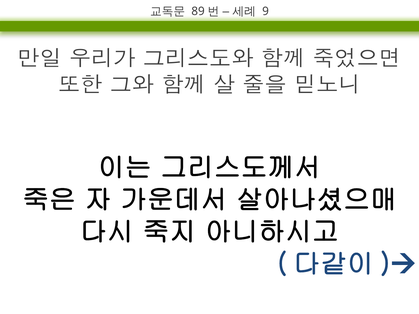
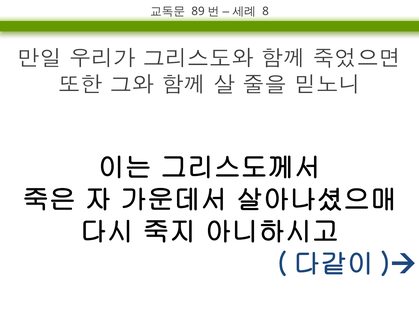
9: 9 -> 8
